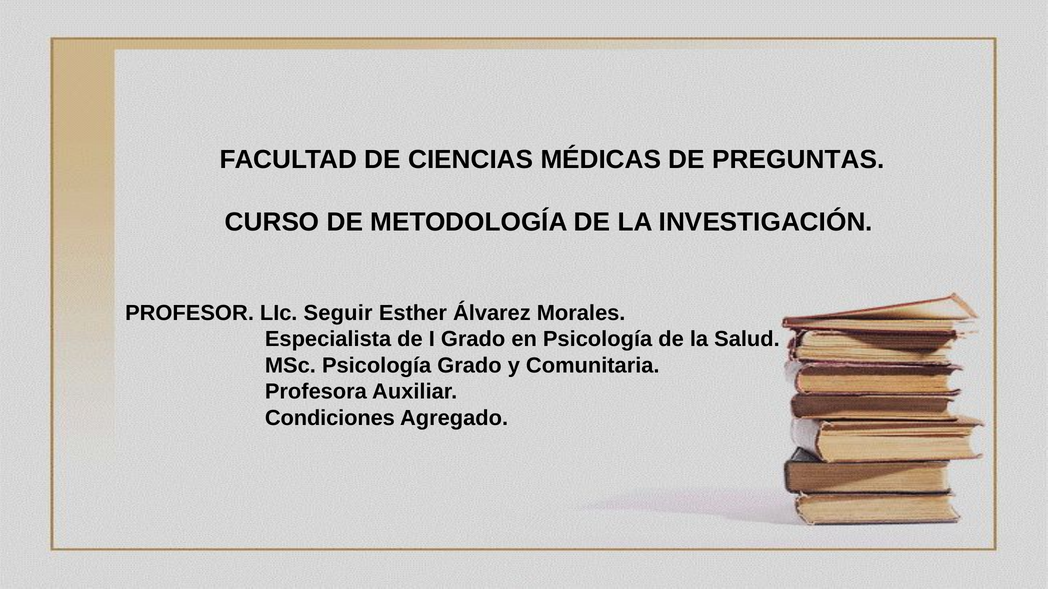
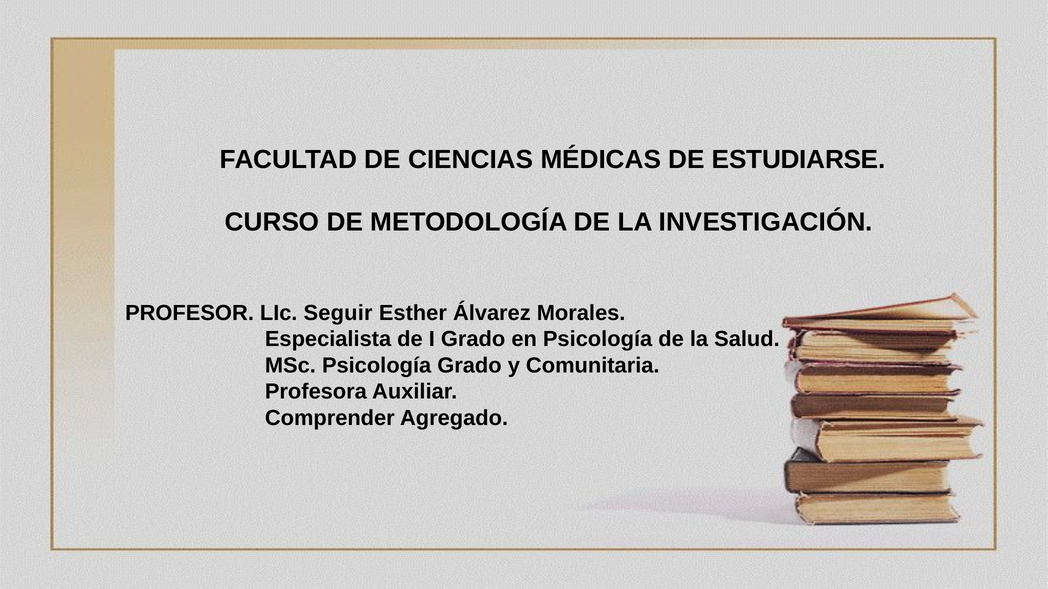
PREGUNTAS: PREGUNTAS -> ESTUDIARSE
Condiciones: Condiciones -> Comprender
